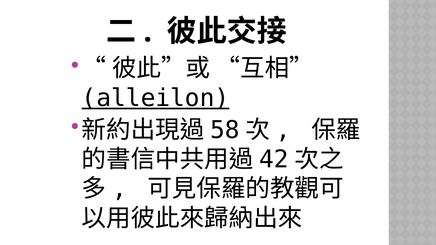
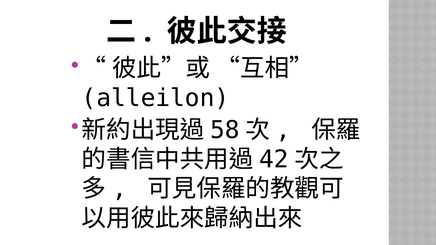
alleilon underline: present -> none
